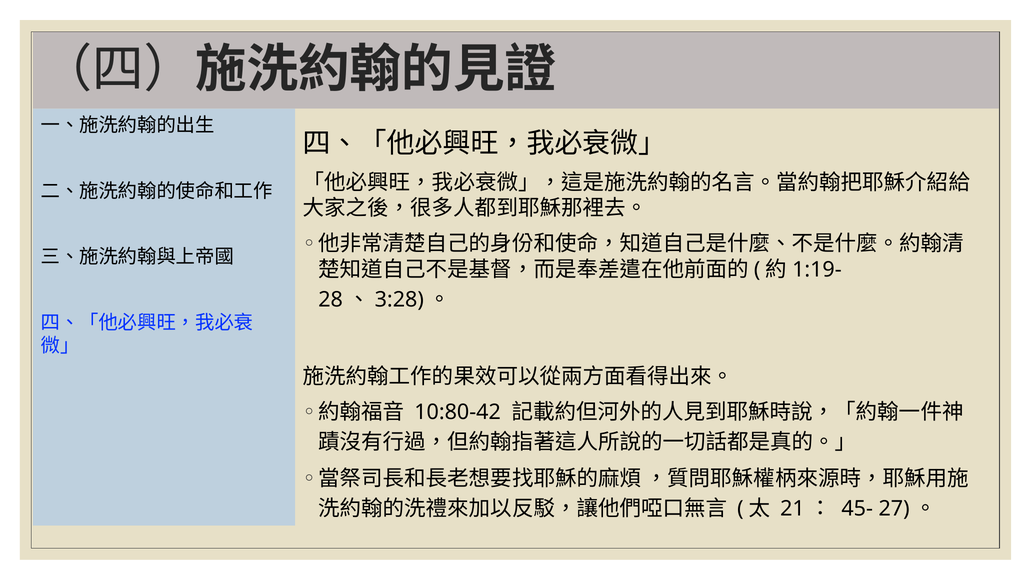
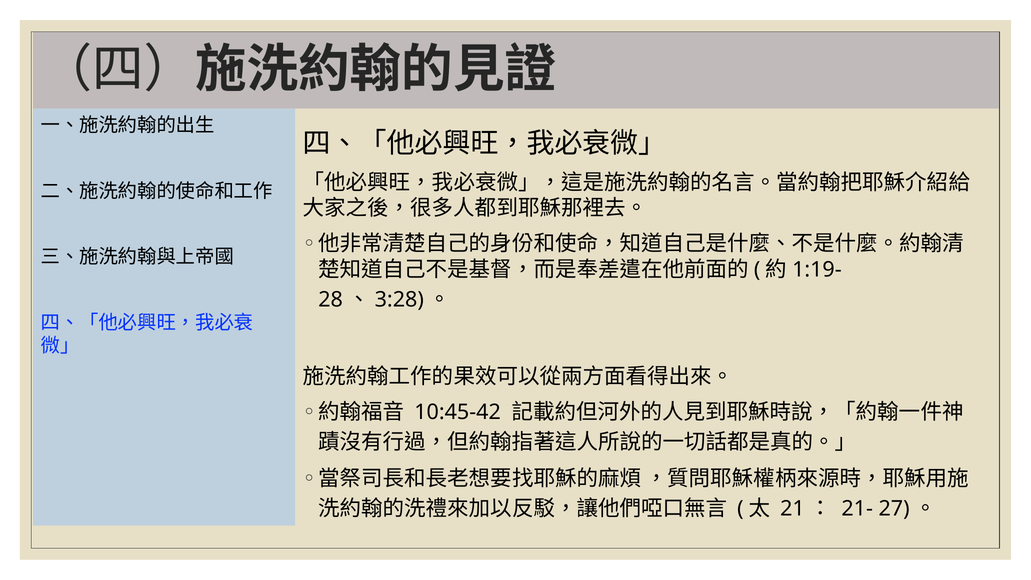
10:80-42: 10:80-42 -> 10:45-42
45-: 45- -> 21-
